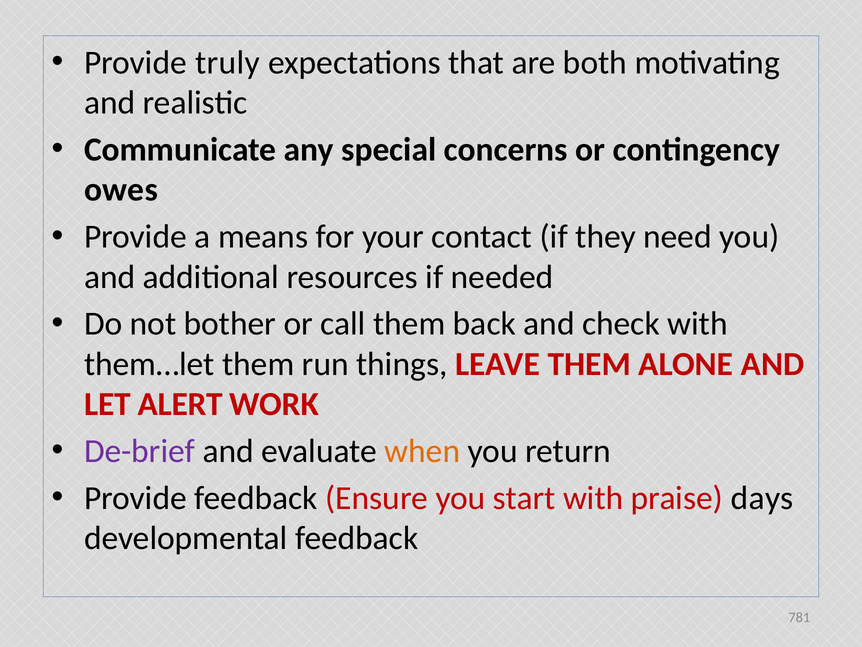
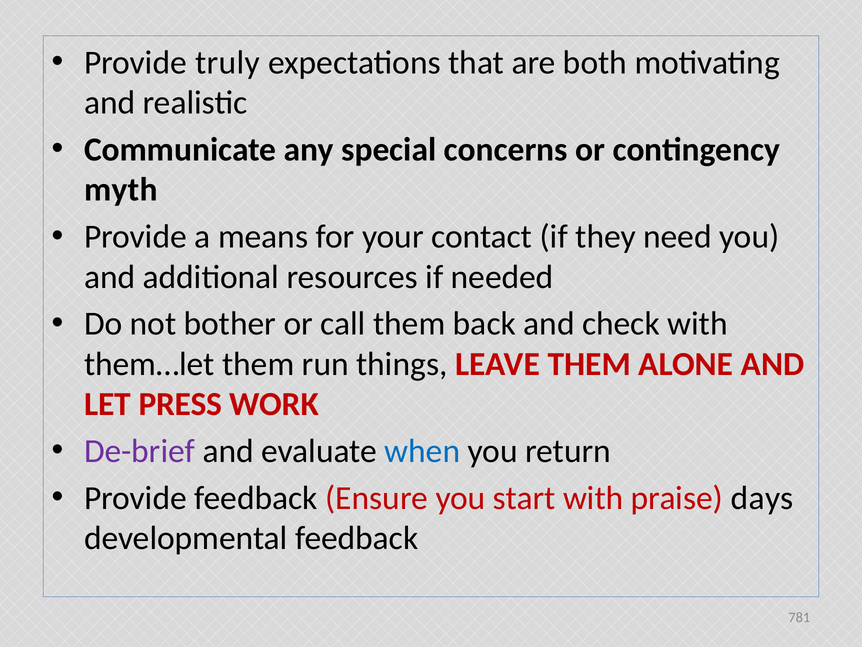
owes: owes -> myth
ALERT: ALERT -> PRESS
when colour: orange -> blue
